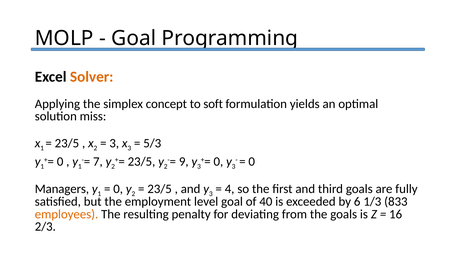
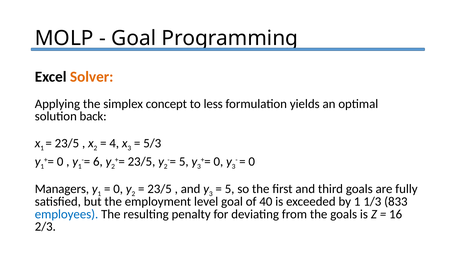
soft: soft -> less
miss: miss -> back
3 at (114, 143): 3 -> 4
7: 7 -> 6
9 at (184, 161): 9 -> 5
4 at (230, 189): 4 -> 5
by 6: 6 -> 1
employees colour: orange -> blue
